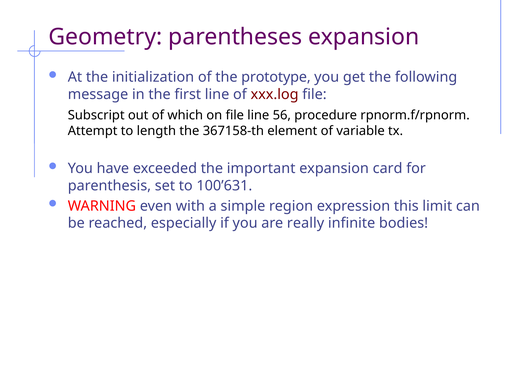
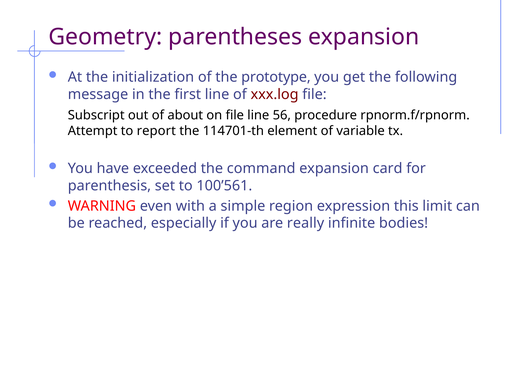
which: which -> about
length: length -> report
367158-th: 367158-th -> 114701-th
important: important -> command
100’631: 100’631 -> 100’561
